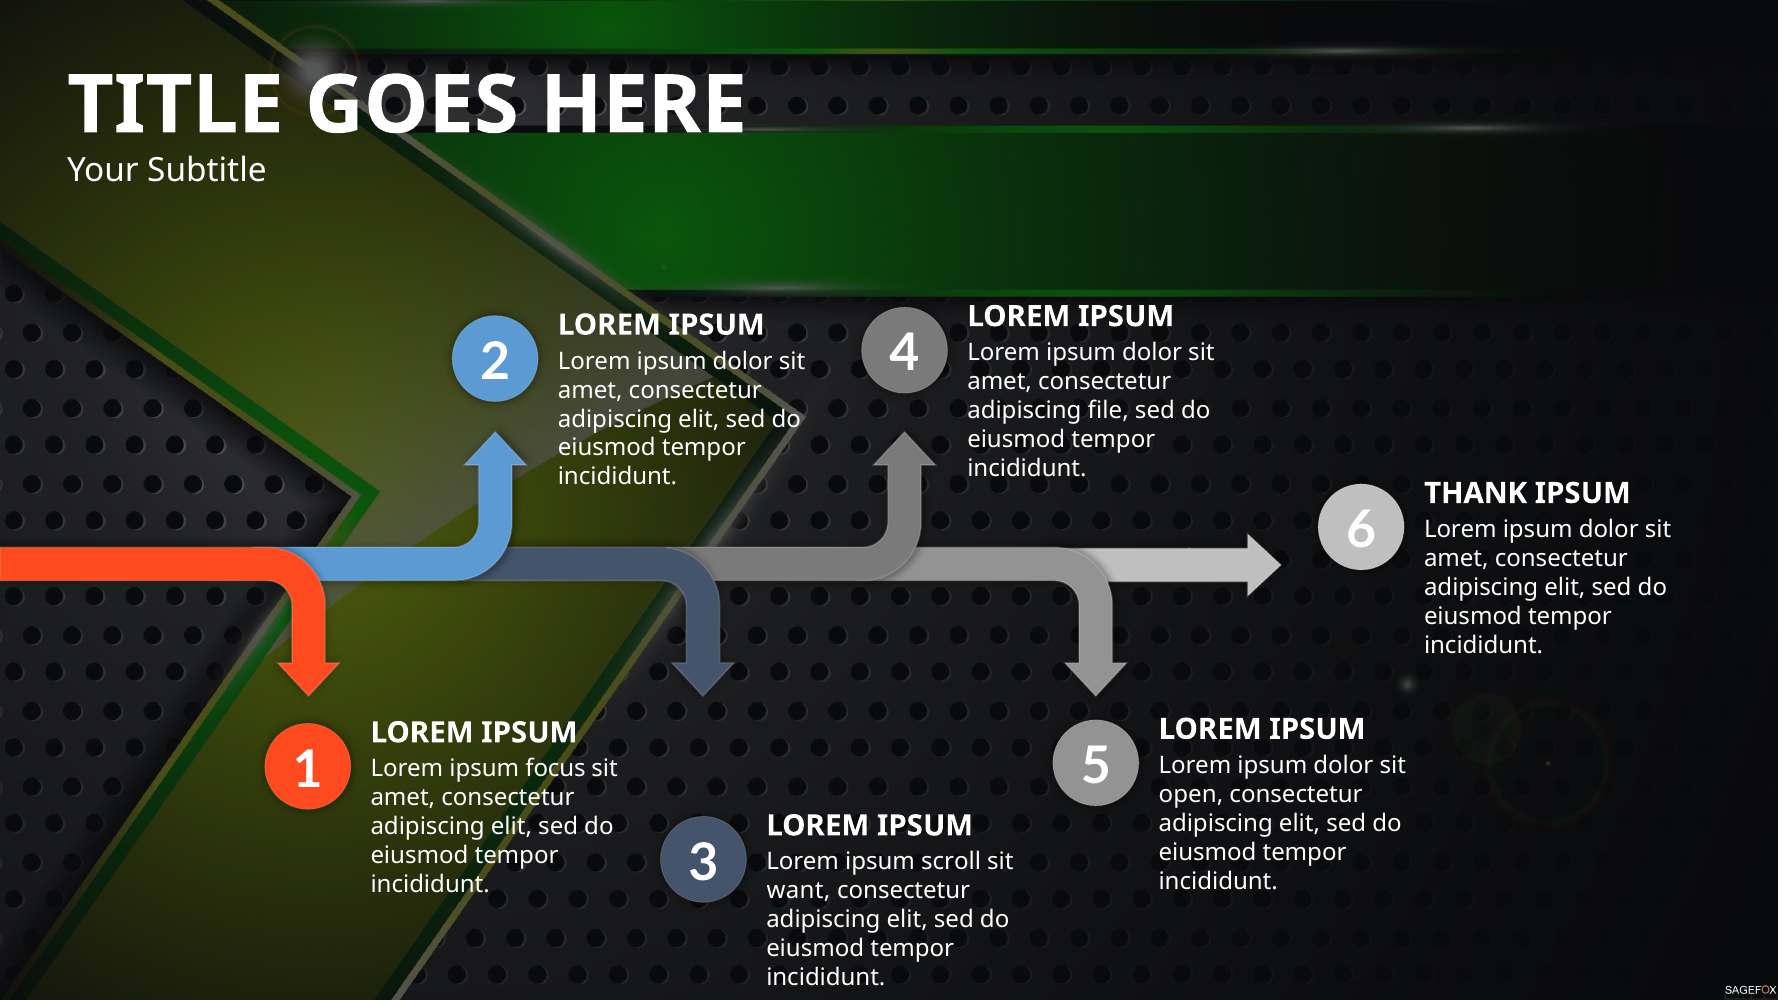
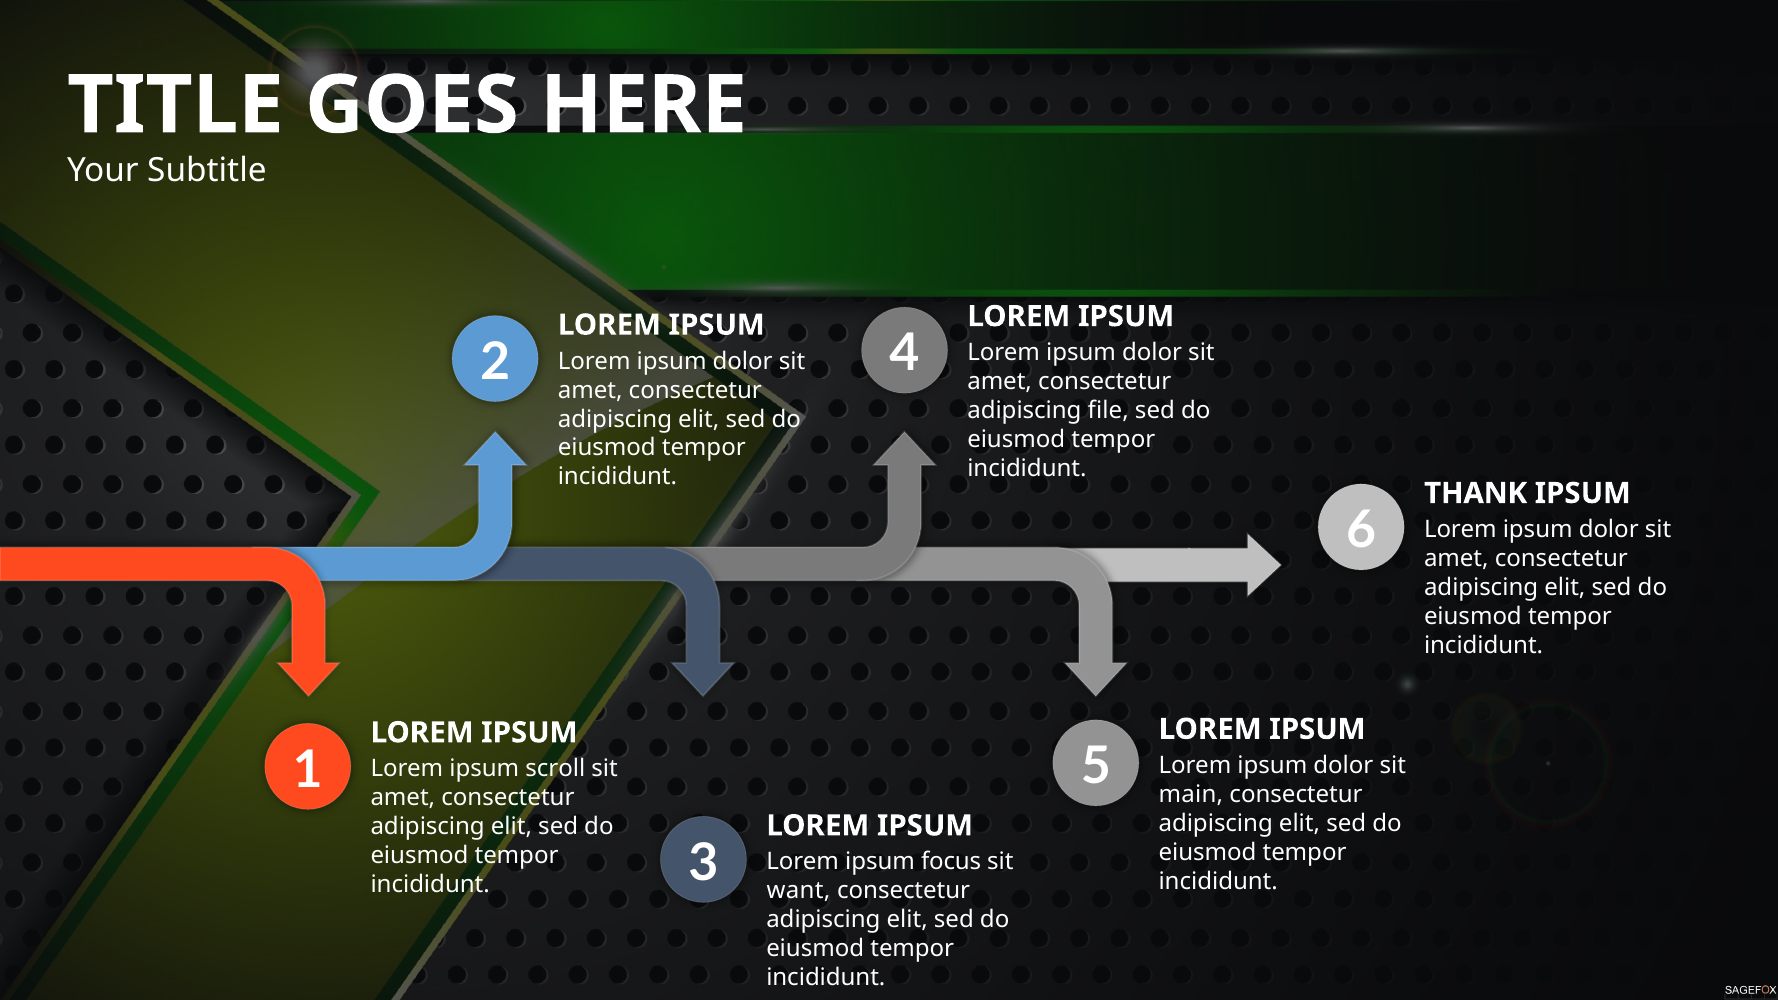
focus: focus -> scroll
open: open -> main
scroll: scroll -> focus
